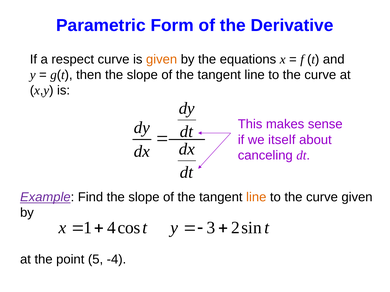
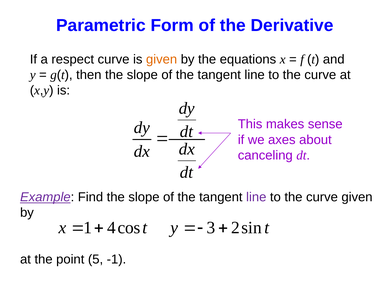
itself: itself -> axes
line at (256, 197) colour: orange -> purple
-4: -4 -> -1
